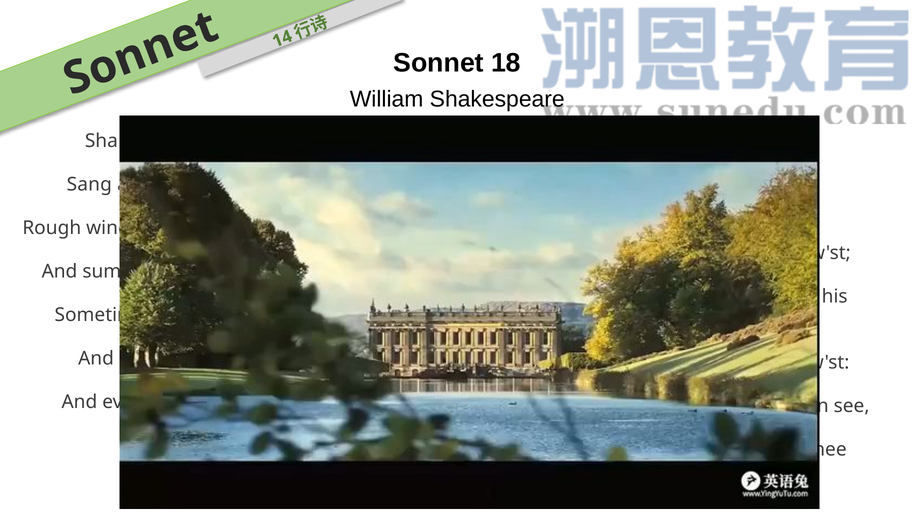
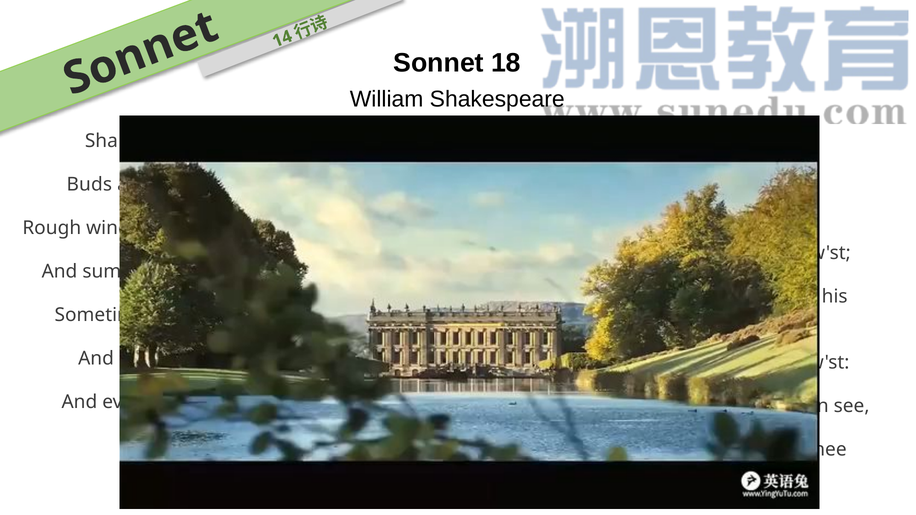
Sang at (89, 185): Sang -> Buds
